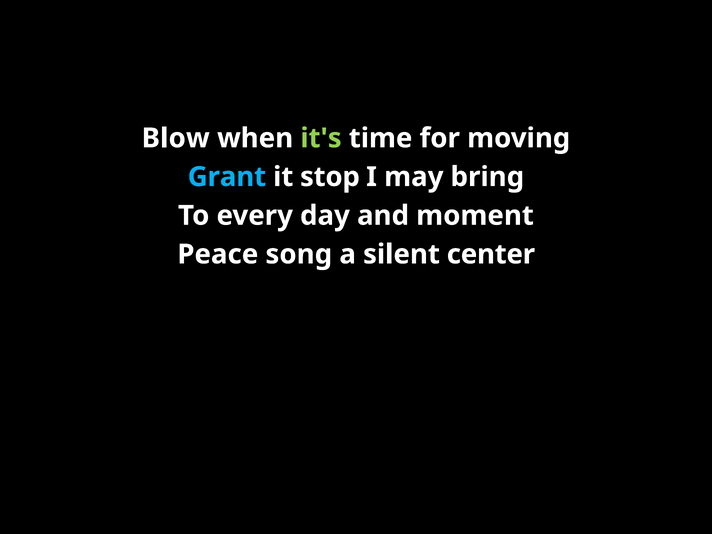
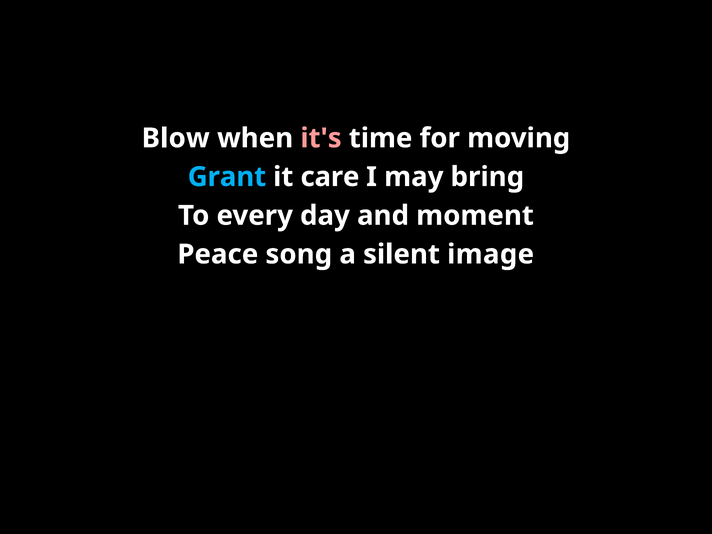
it's colour: light green -> pink
stop: stop -> care
center: center -> image
